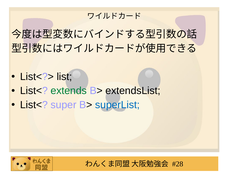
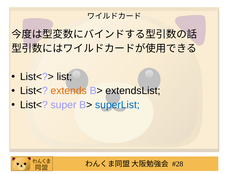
extends colour: green -> orange
